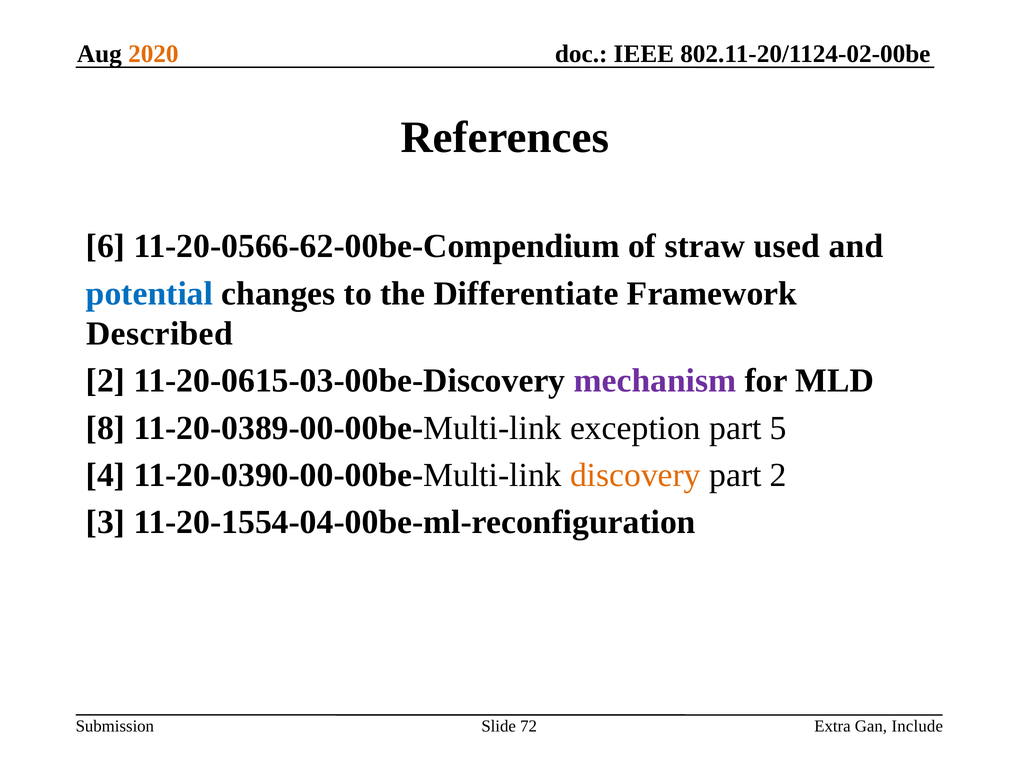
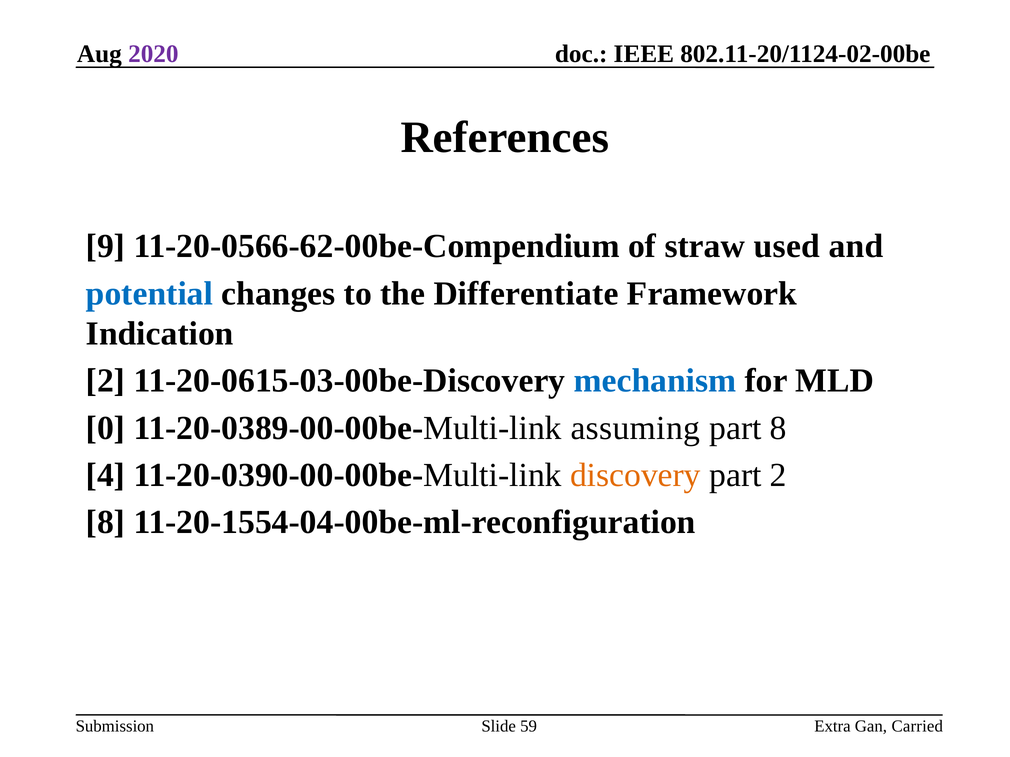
2020 colour: orange -> purple
6: 6 -> 9
Described: Described -> Indication
mechanism colour: purple -> blue
8: 8 -> 0
exception: exception -> assuming
part 5: 5 -> 8
3 at (106, 522): 3 -> 8
Include: Include -> Carried
72: 72 -> 59
